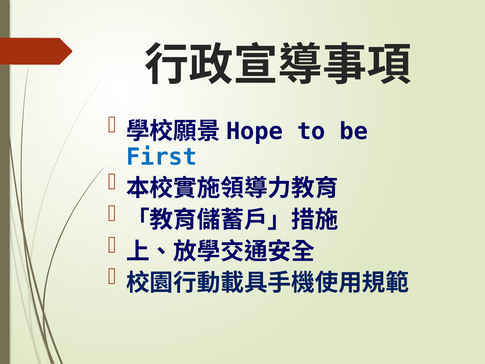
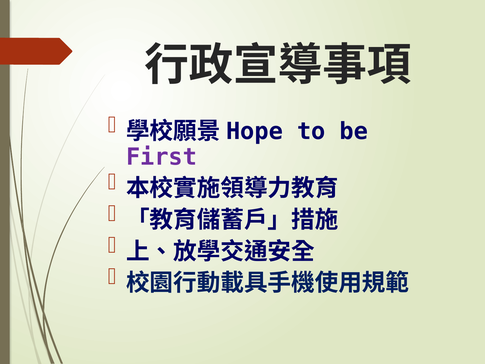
First colour: blue -> purple
